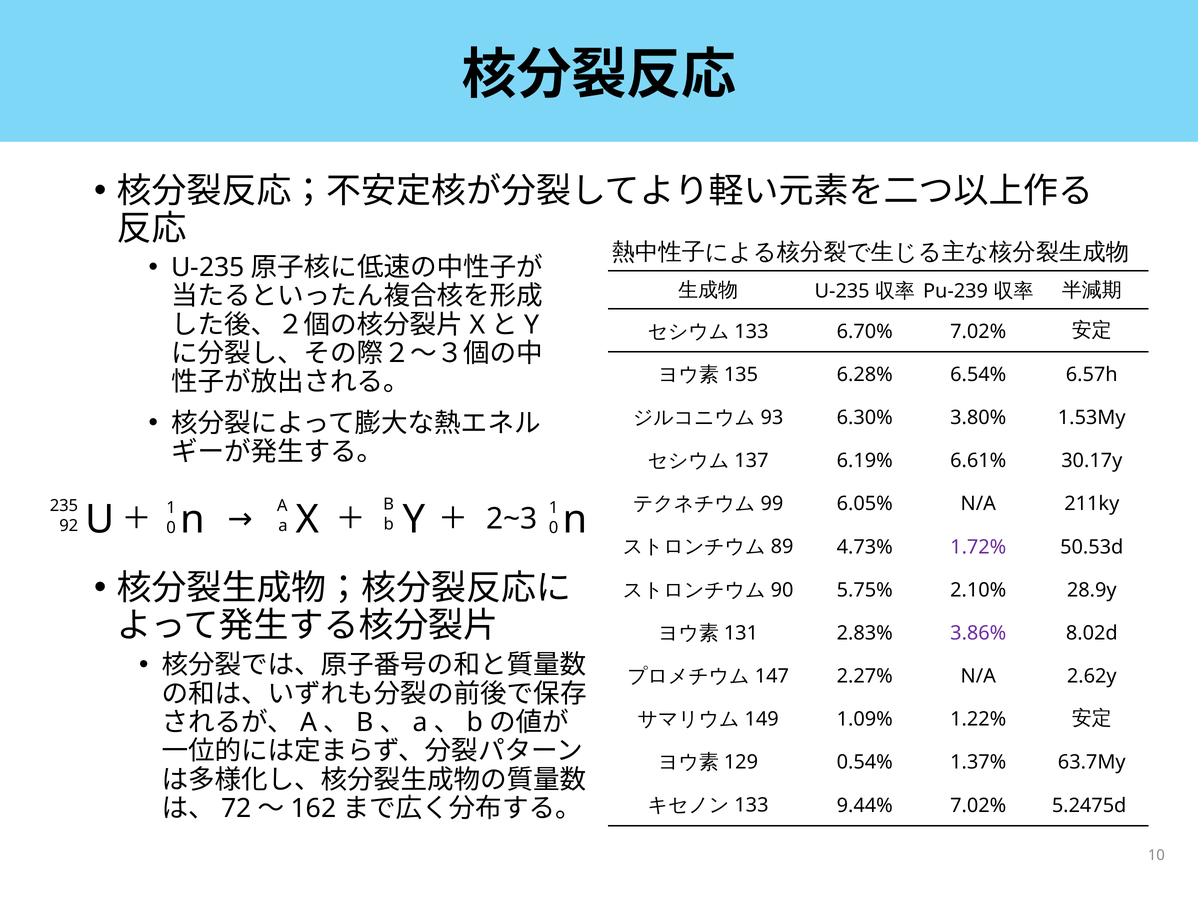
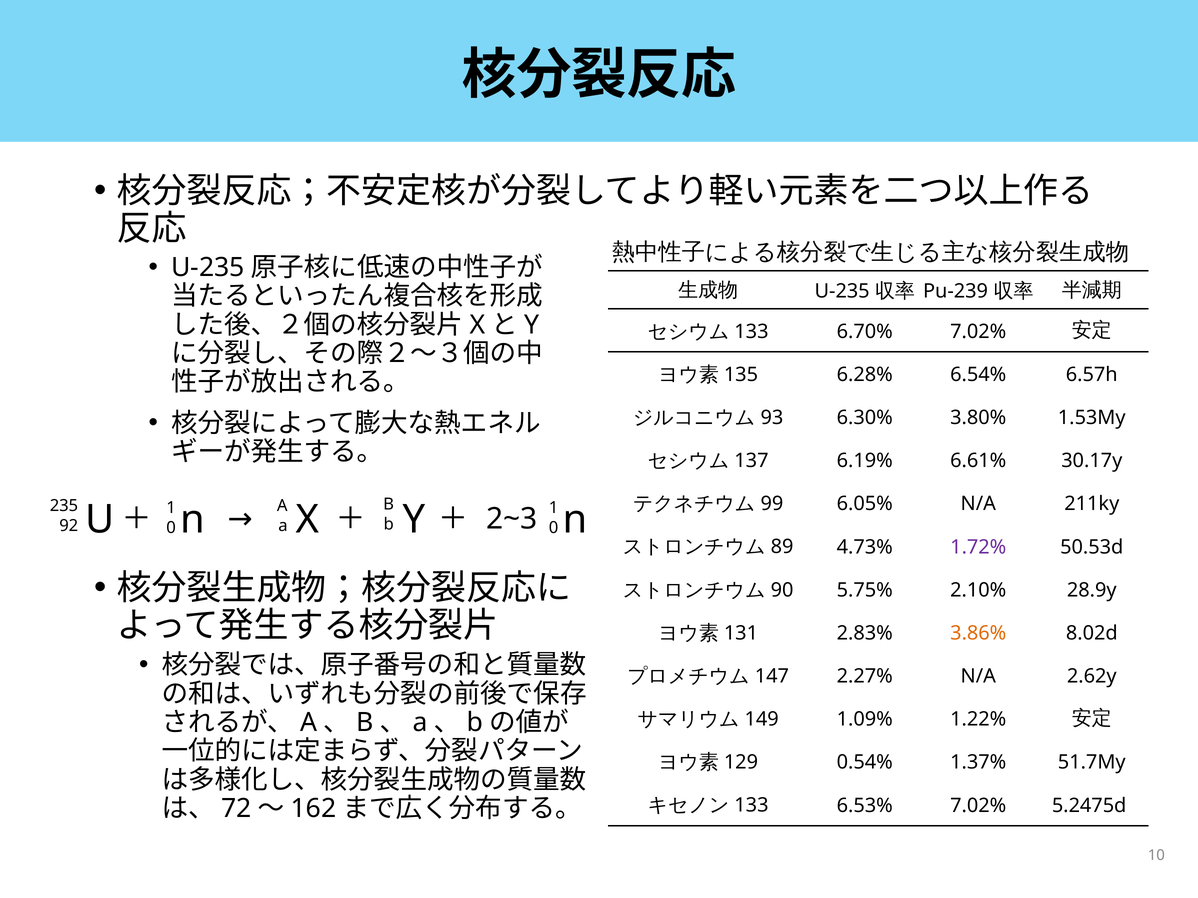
3.86% colour: purple -> orange
63.7My: 63.7My -> 51.7My
9.44%: 9.44% -> 6.53%
